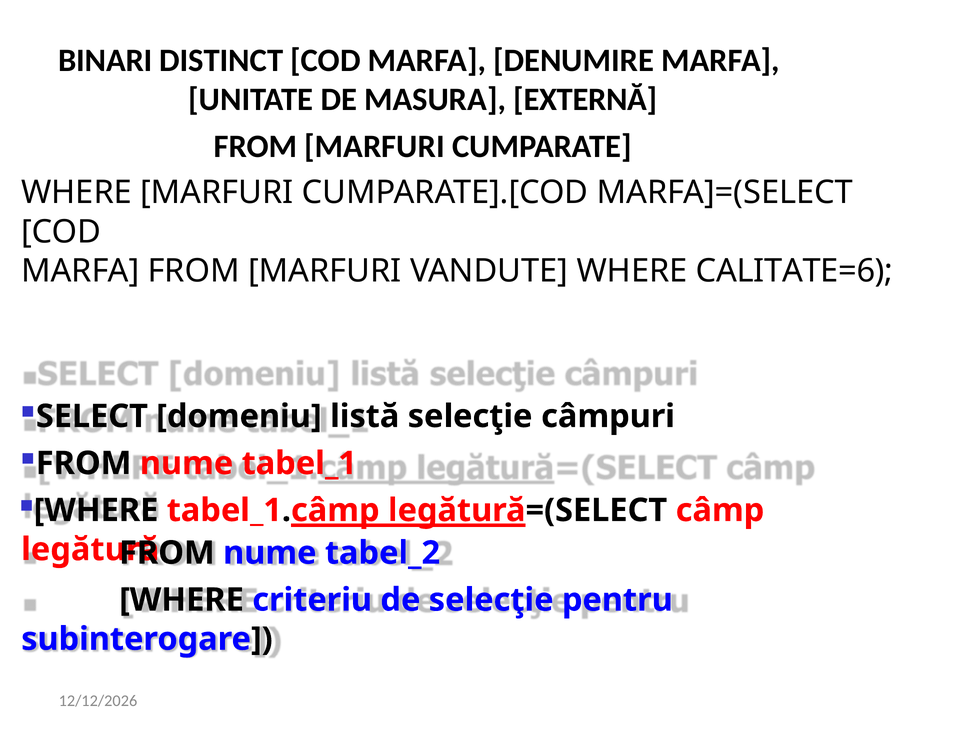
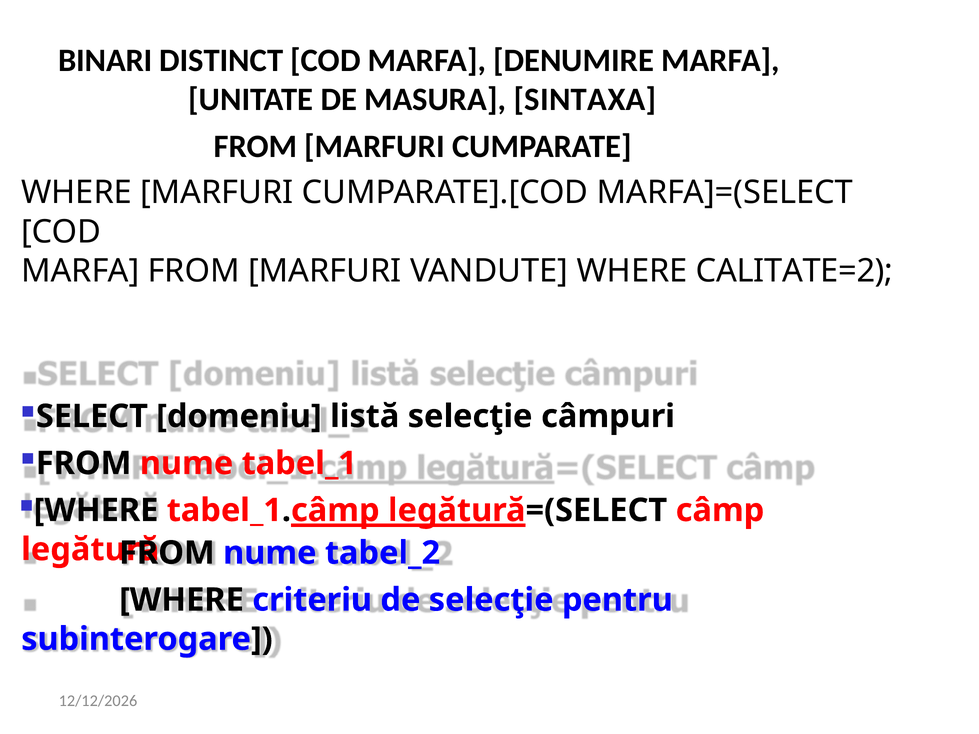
EXTERNĂ: EXTERNĂ -> SINTAXA
CALITATE=6: CALITATE=6 -> CALITATE=2
